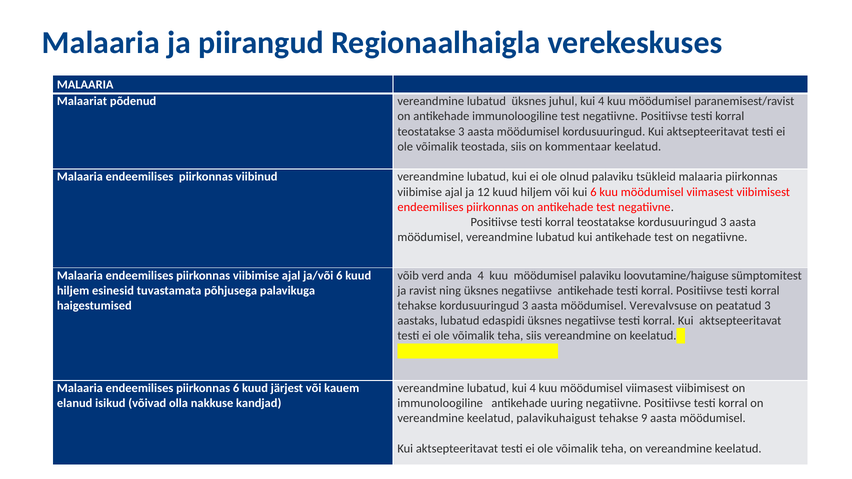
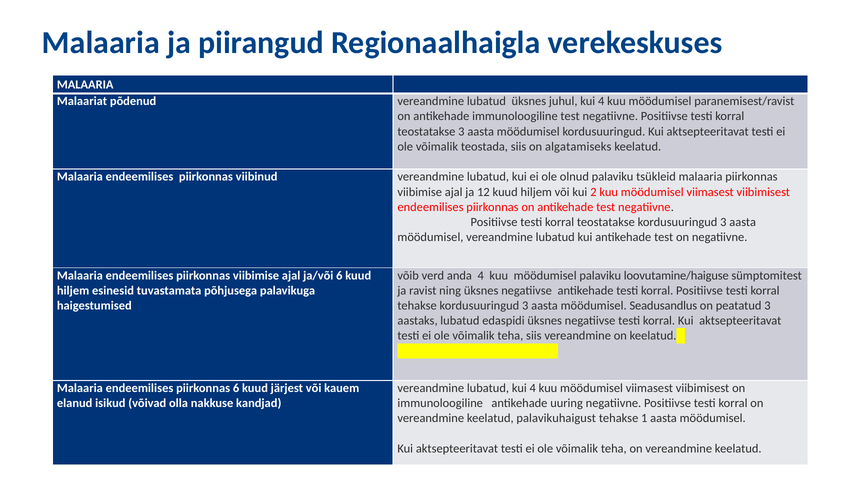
kommentaar: kommentaar -> algatamiseks
kui 6: 6 -> 2
Verevalvsuse: Verevalvsuse -> Seadusandlus
9: 9 -> 1
